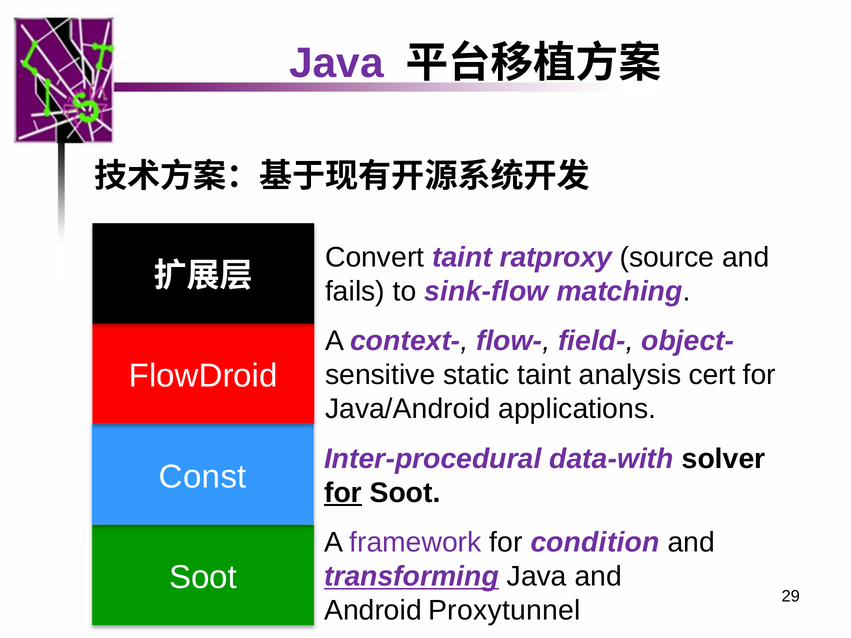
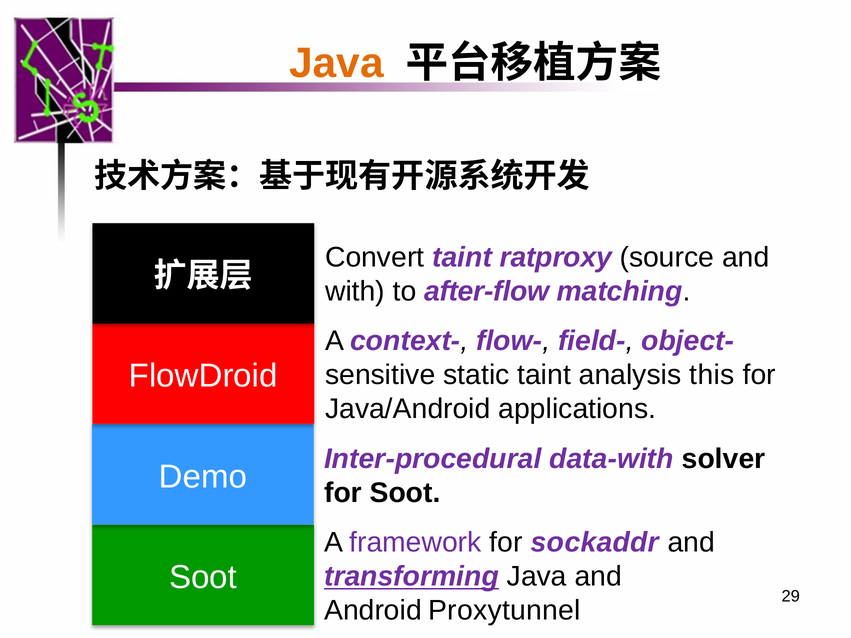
Java at (336, 63) colour: purple -> orange
fails: fails -> with
sink-flow: sink-flow -> after-flow
cert: cert -> this
Const: Const -> Demo
for at (343, 493) underline: present -> none
condition: condition -> sockaddr
